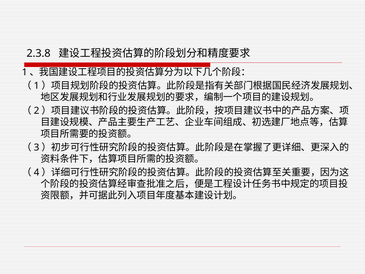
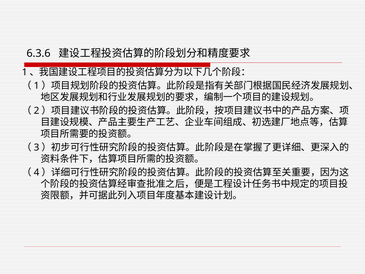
2.3.8: 2.3.8 -> 6.3.6
